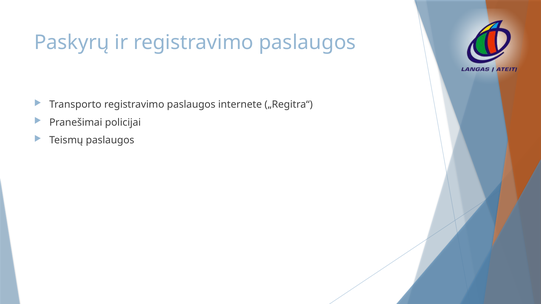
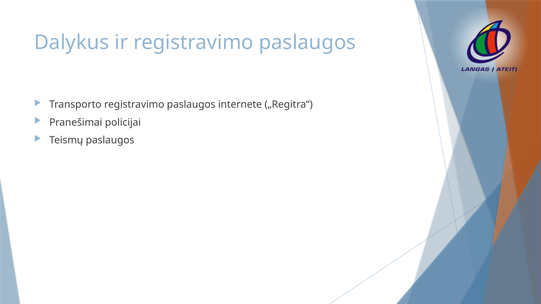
Paskyrų: Paskyrų -> Dalykus
